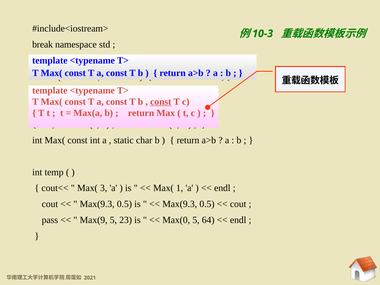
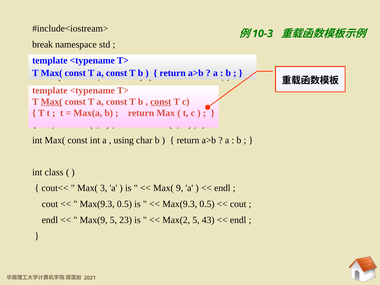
Max( at (52, 102) underline: none -> present
static: static -> using
temp: temp -> class
1: 1 -> 9
pass at (50, 220): pass -> endl
Max(0: Max(0 -> Max(2
64: 64 -> 43
